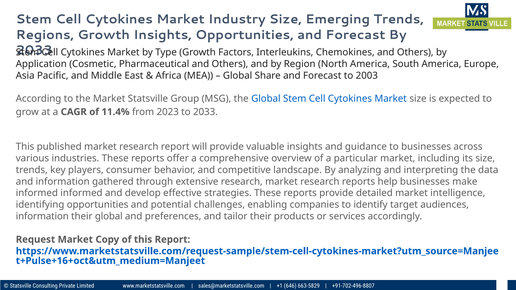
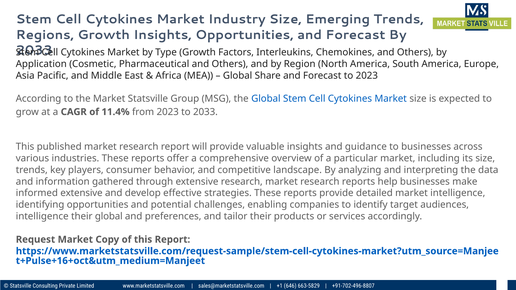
to 2003: 2003 -> 2023
informed informed: informed -> extensive
information at (42, 216): information -> intelligence
